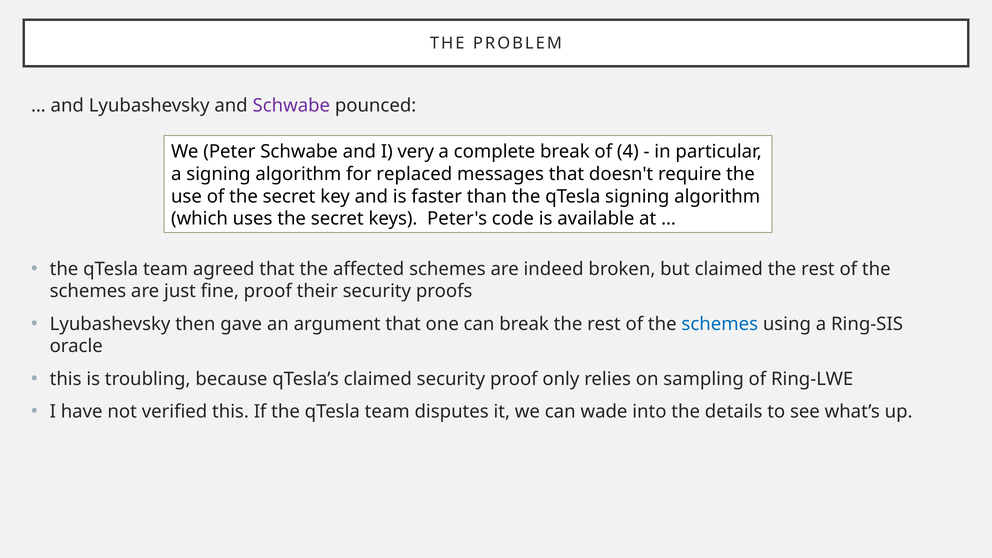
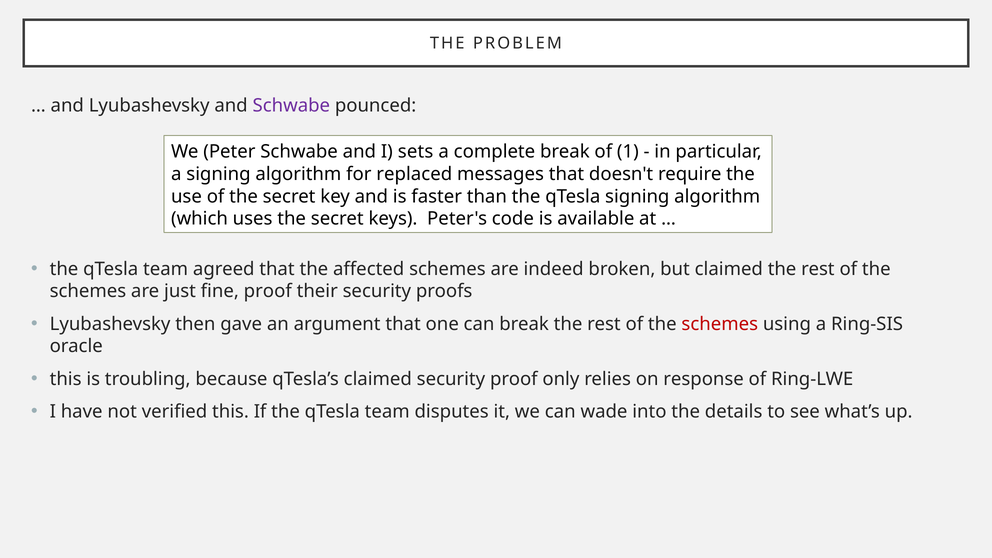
very: very -> sets
4: 4 -> 1
schemes at (720, 324) colour: blue -> red
sampling: sampling -> response
